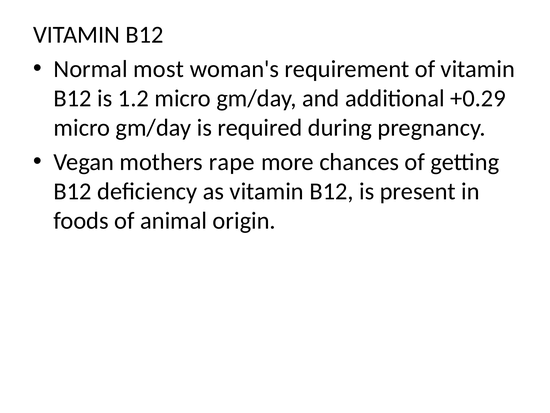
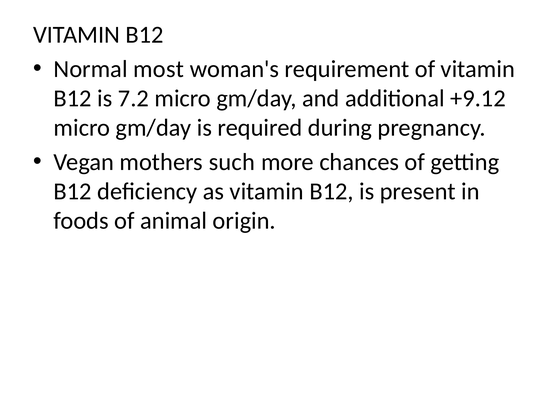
1.2: 1.2 -> 7.2
+0.29: +0.29 -> +9.12
rape: rape -> such
